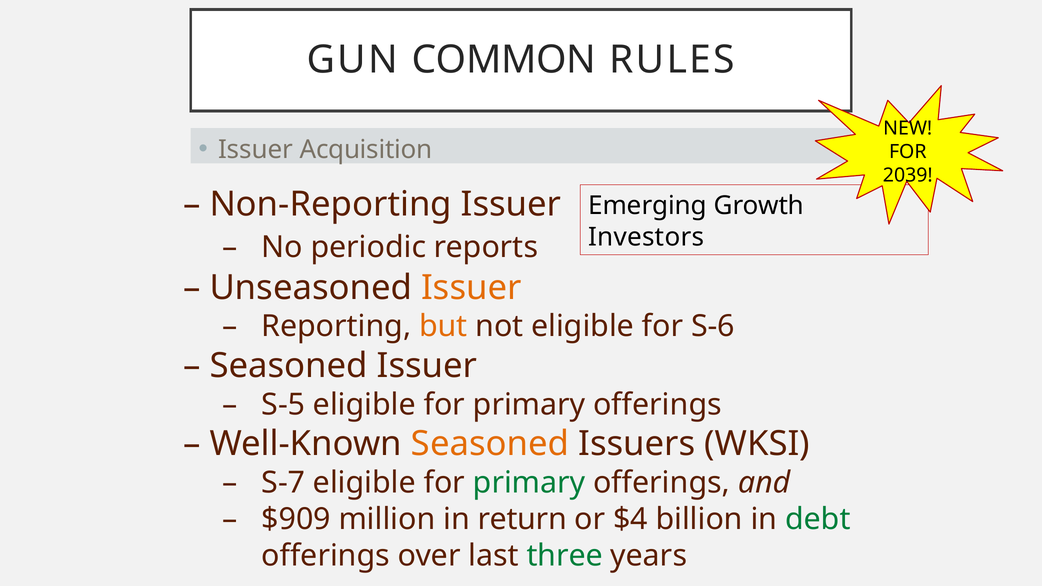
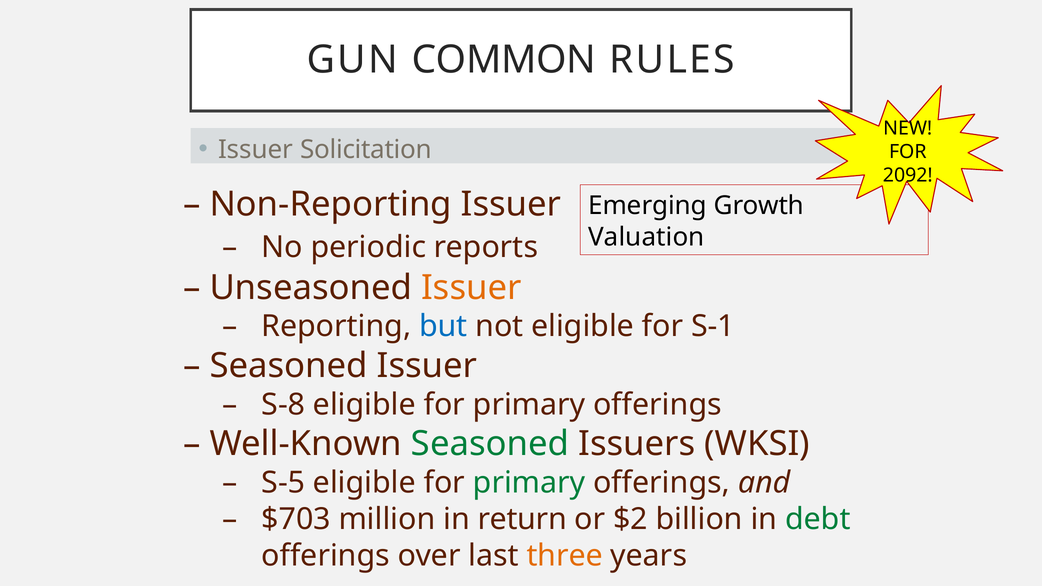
Acquisition: Acquisition -> Solicitation
2039: 2039 -> 2092
Investors: Investors -> Valuation
but colour: orange -> blue
S-6: S-6 -> S-1
S-5: S-5 -> S-8
Seasoned at (490, 444) colour: orange -> green
S-7: S-7 -> S-5
$909: $909 -> $703
$4: $4 -> $2
three colour: green -> orange
